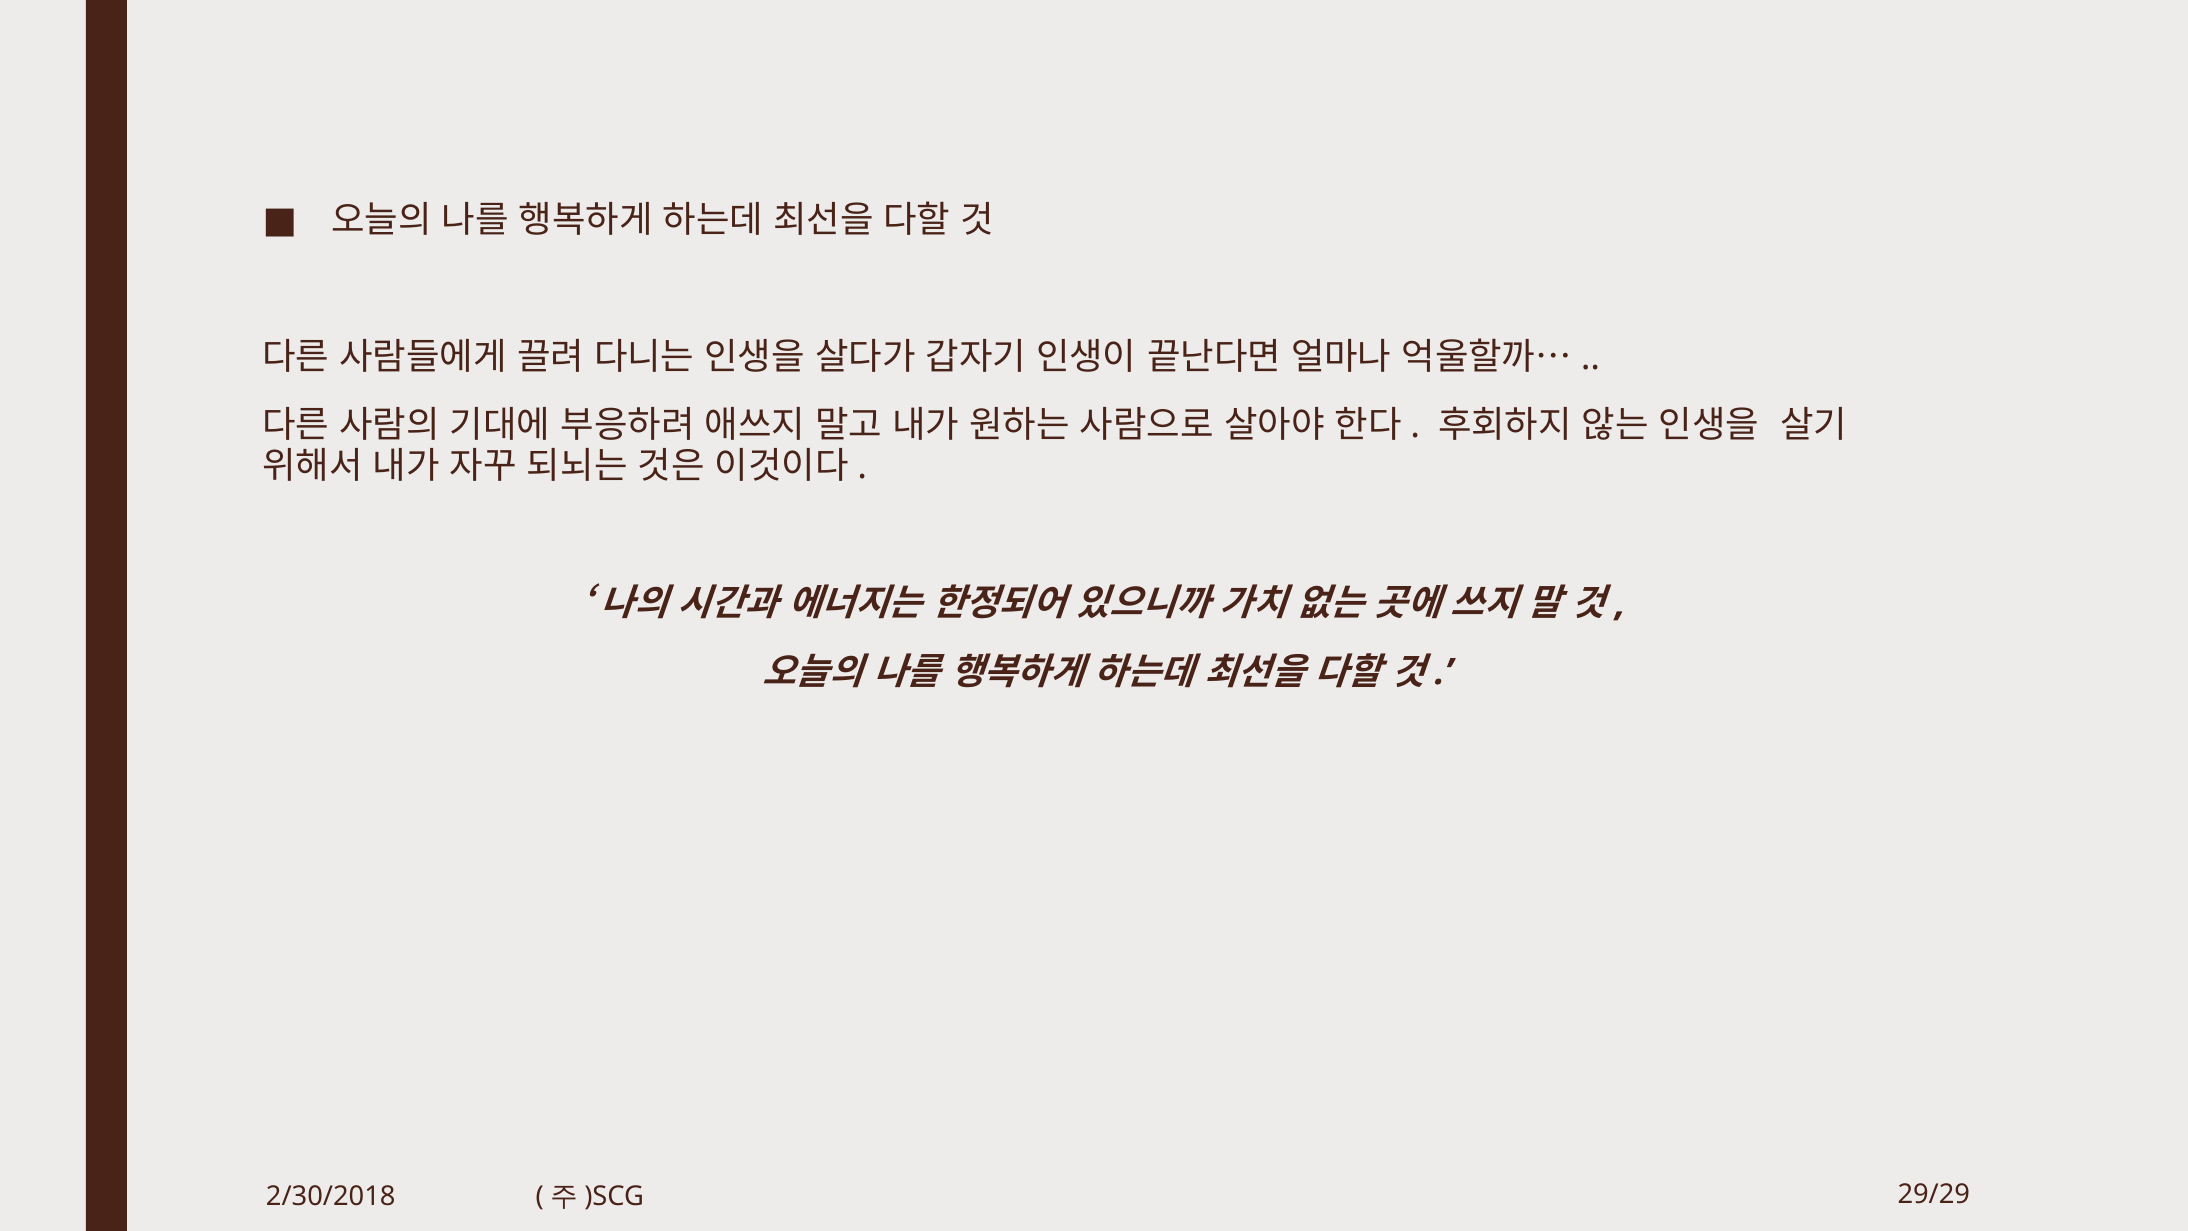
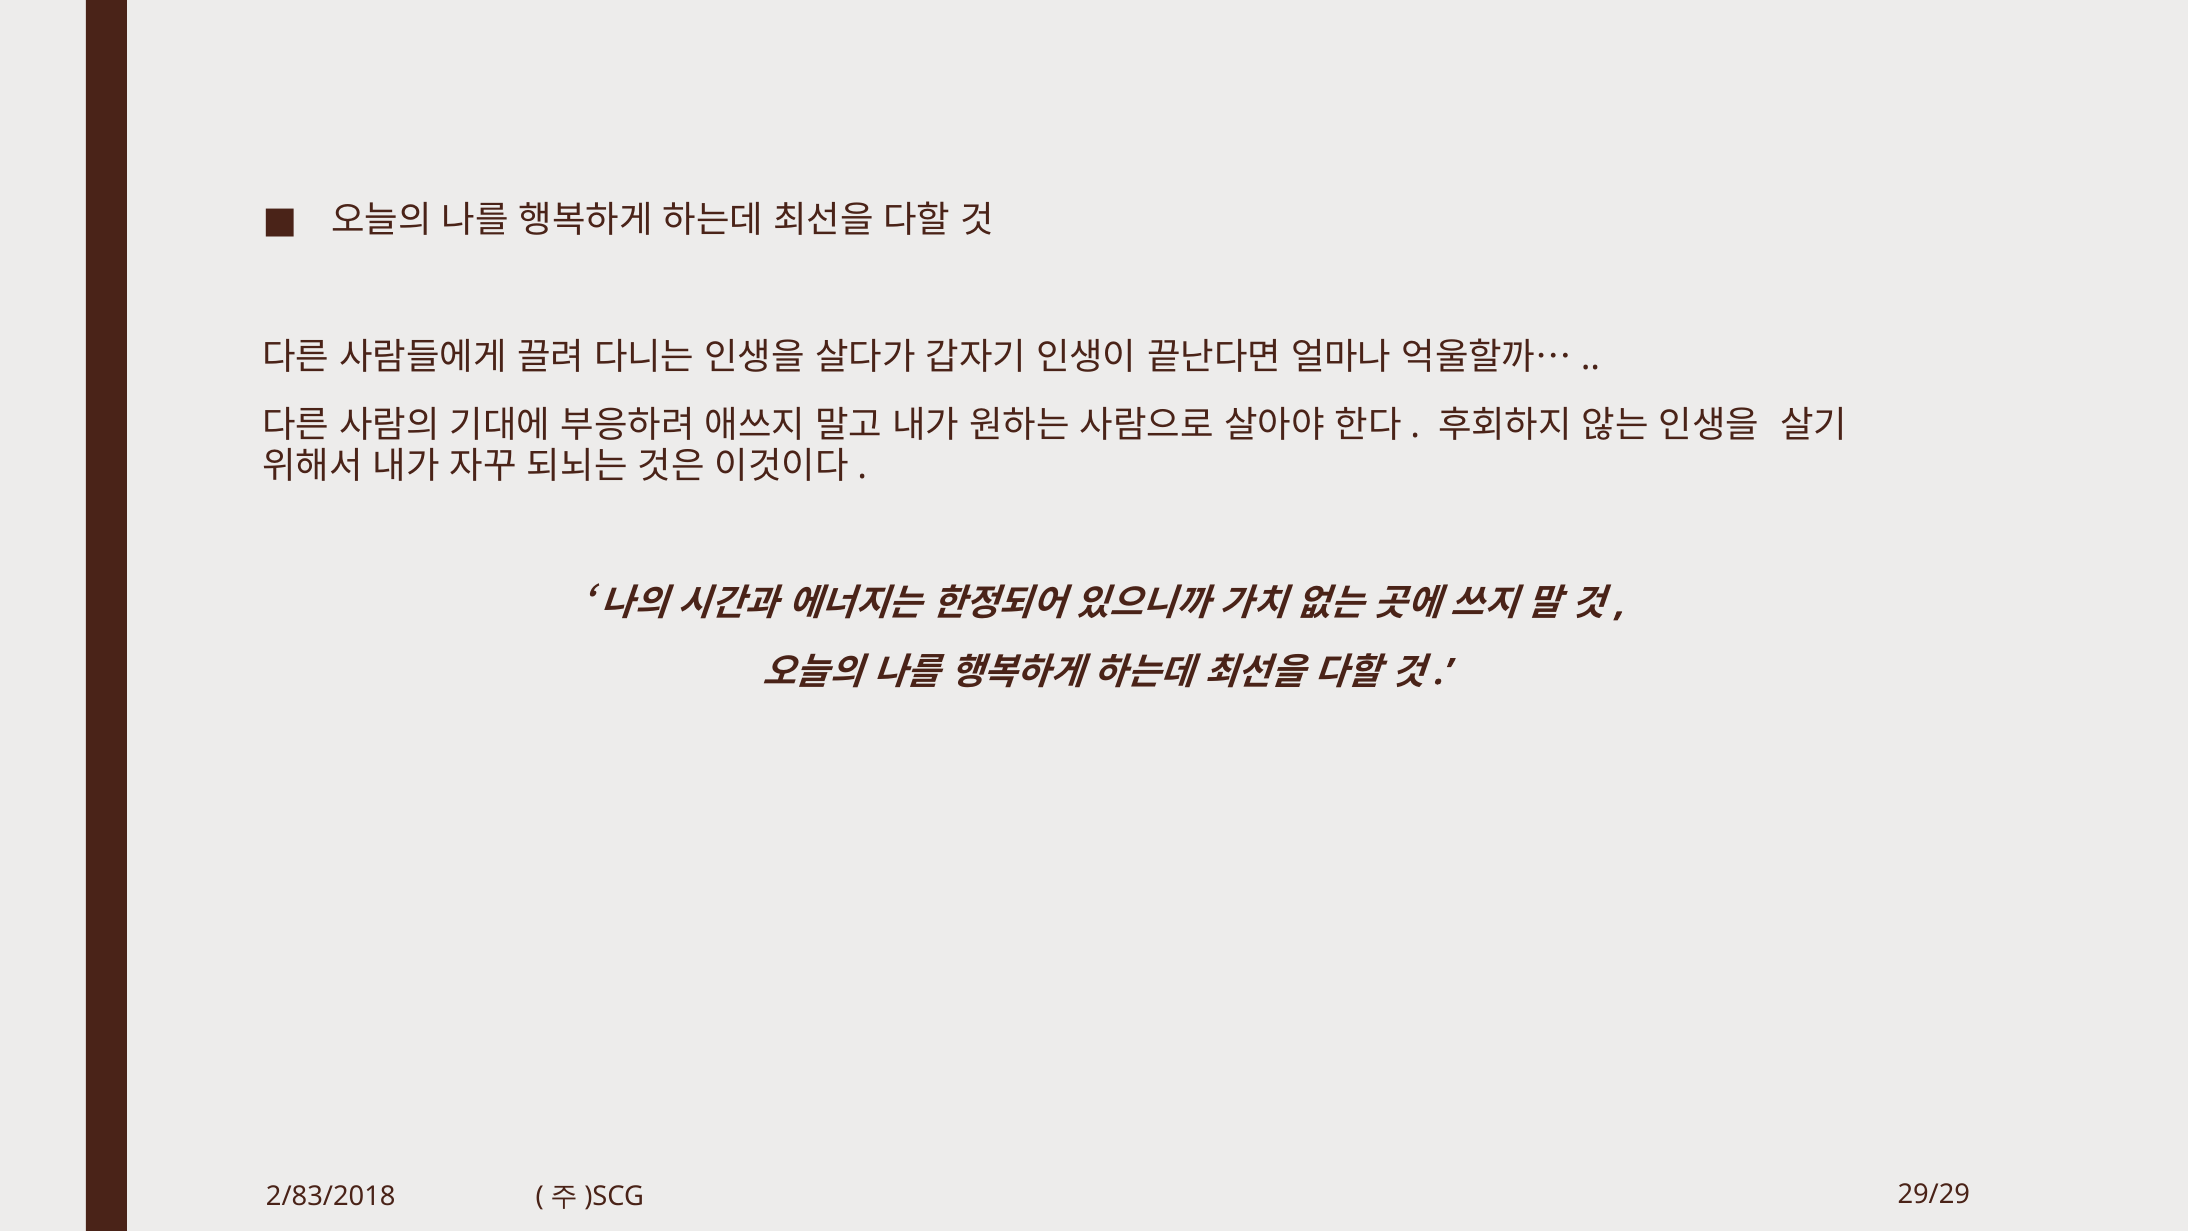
2/30/2018: 2/30/2018 -> 2/83/2018
